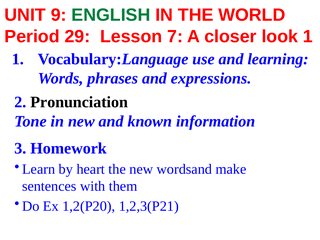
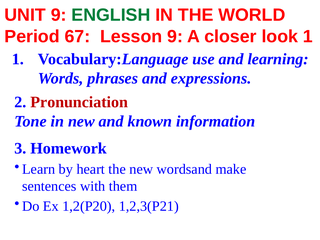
29: 29 -> 67
Lesson 7: 7 -> 9
Pronunciation colour: black -> red
